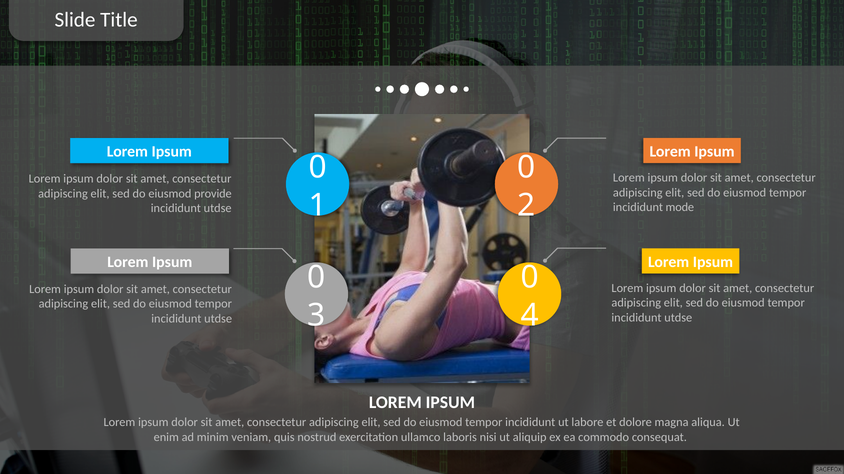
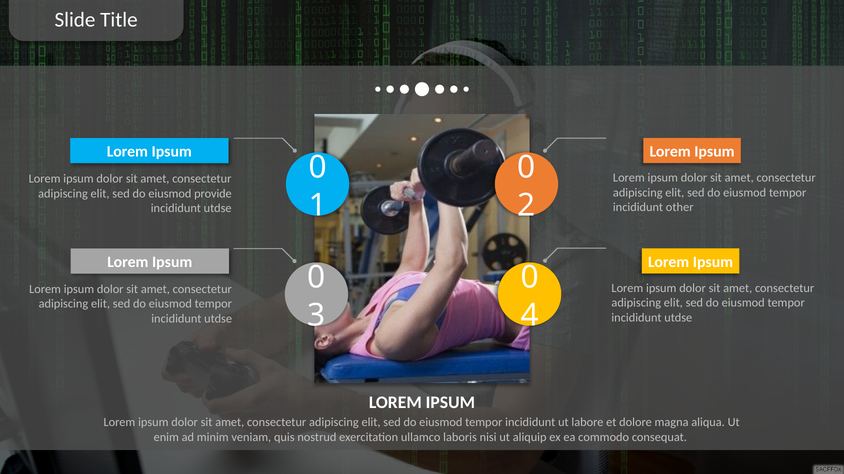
mode: mode -> other
